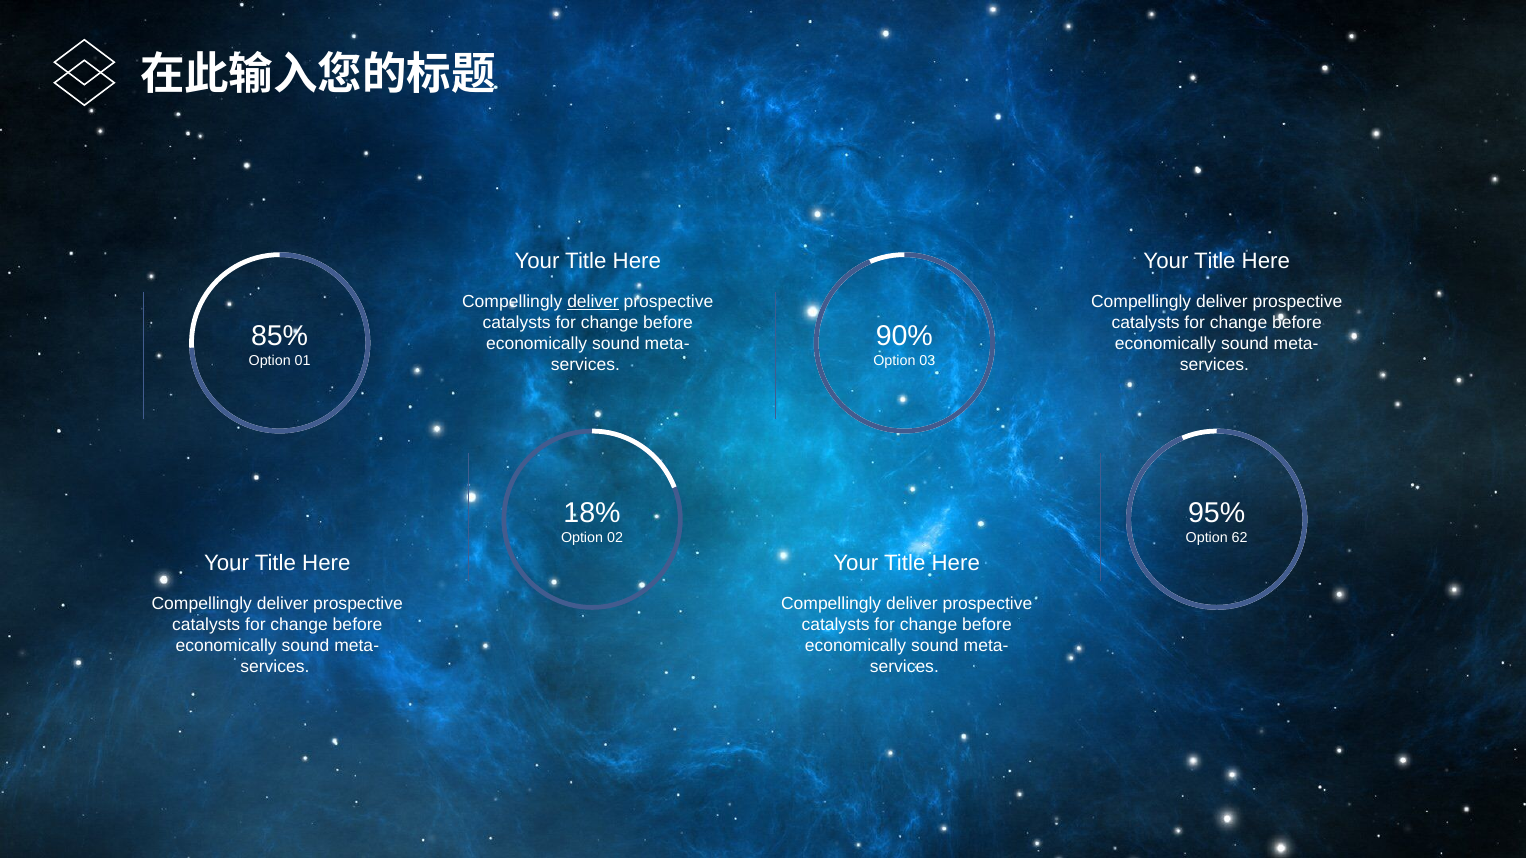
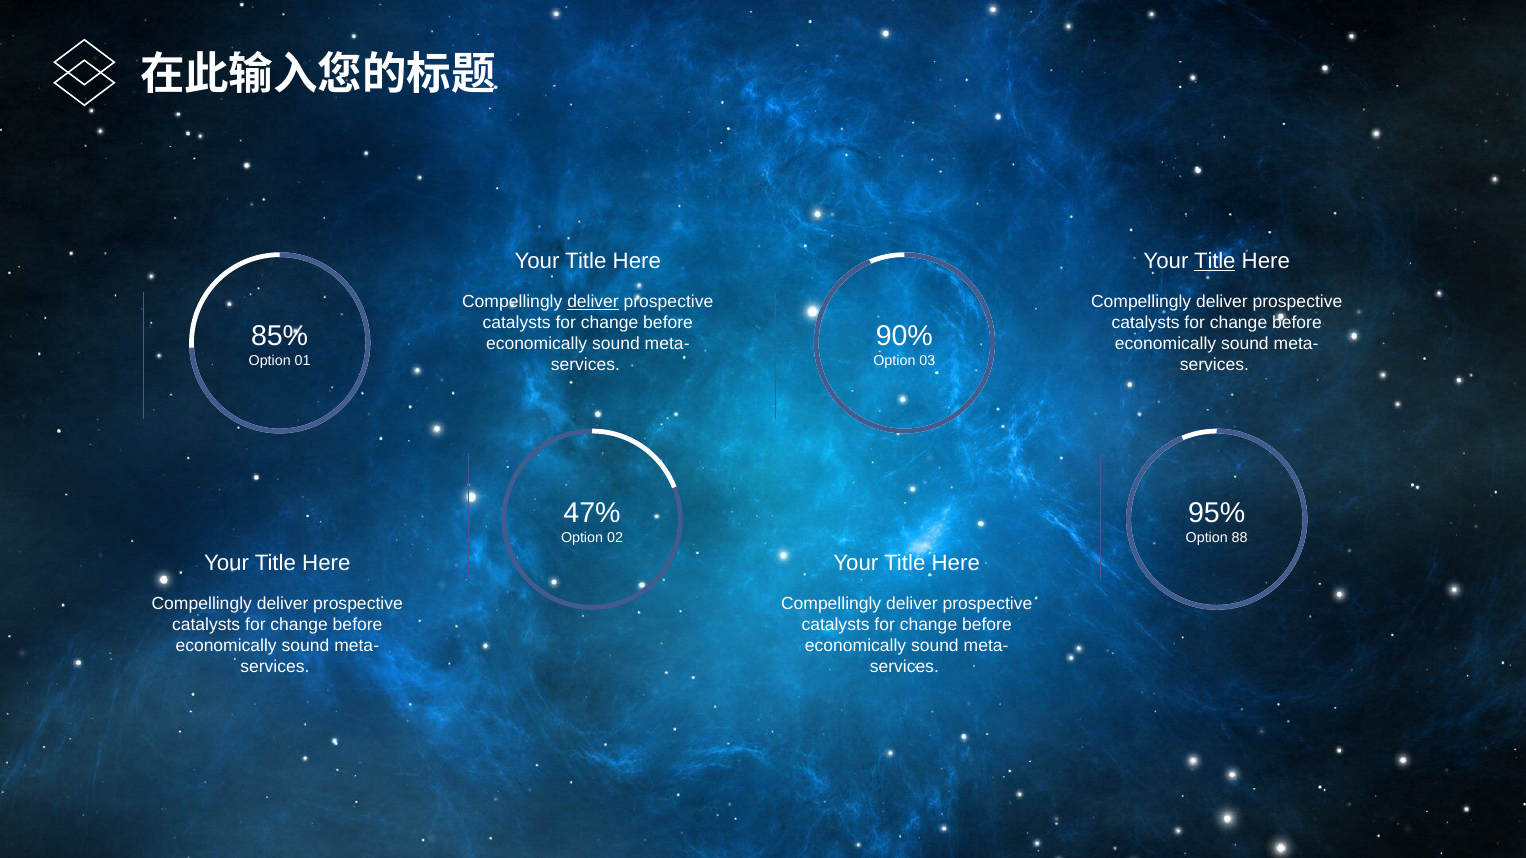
Title at (1215, 261) underline: none -> present
18%: 18% -> 47%
62: 62 -> 88
